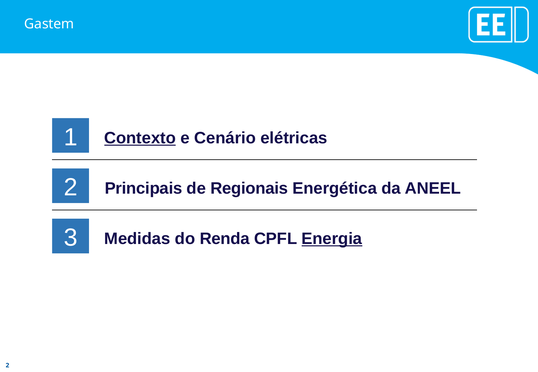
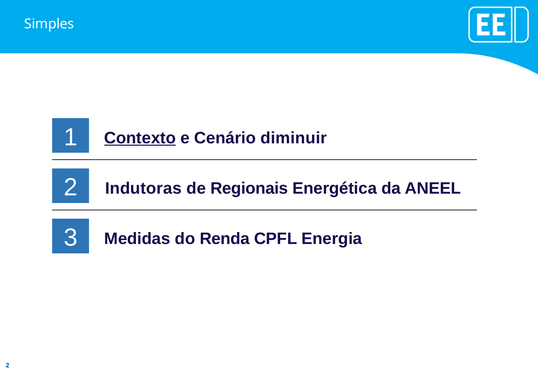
Gastem: Gastem -> Simples
elétricas: elétricas -> diminuir
Principais: Principais -> Indutoras
Energia underline: present -> none
